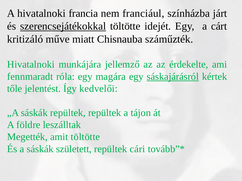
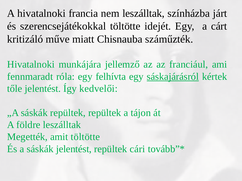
nem franciául: franciául -> leszálltak
szerencsejátékokkal underline: present -> none
érdekelte: érdekelte -> franciául
magára: magára -> felhívta
sáskák született: született -> jelentést
